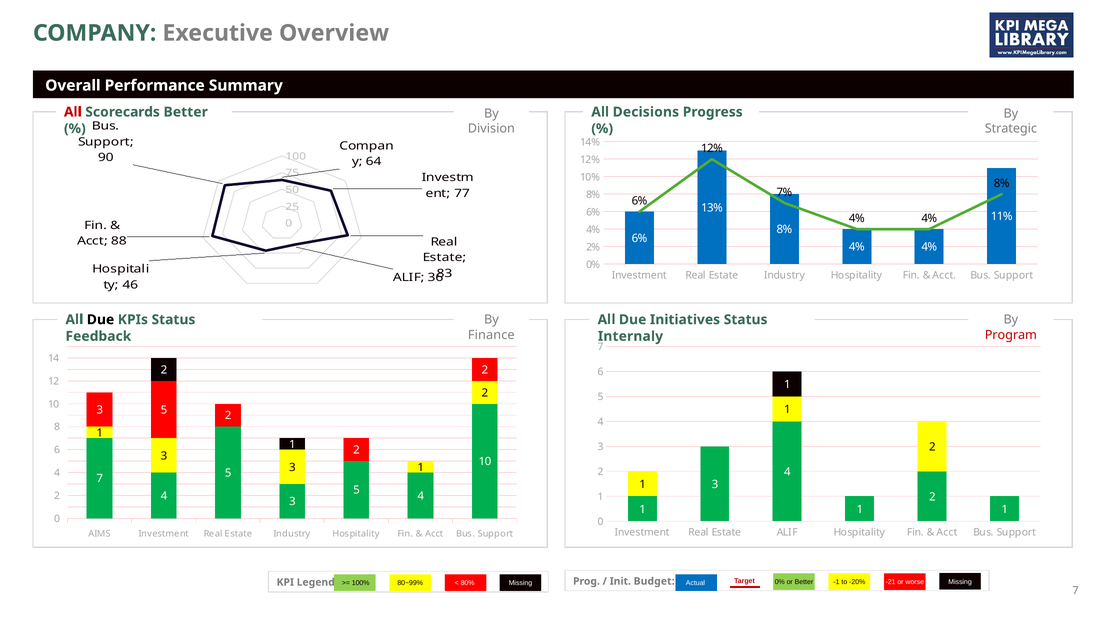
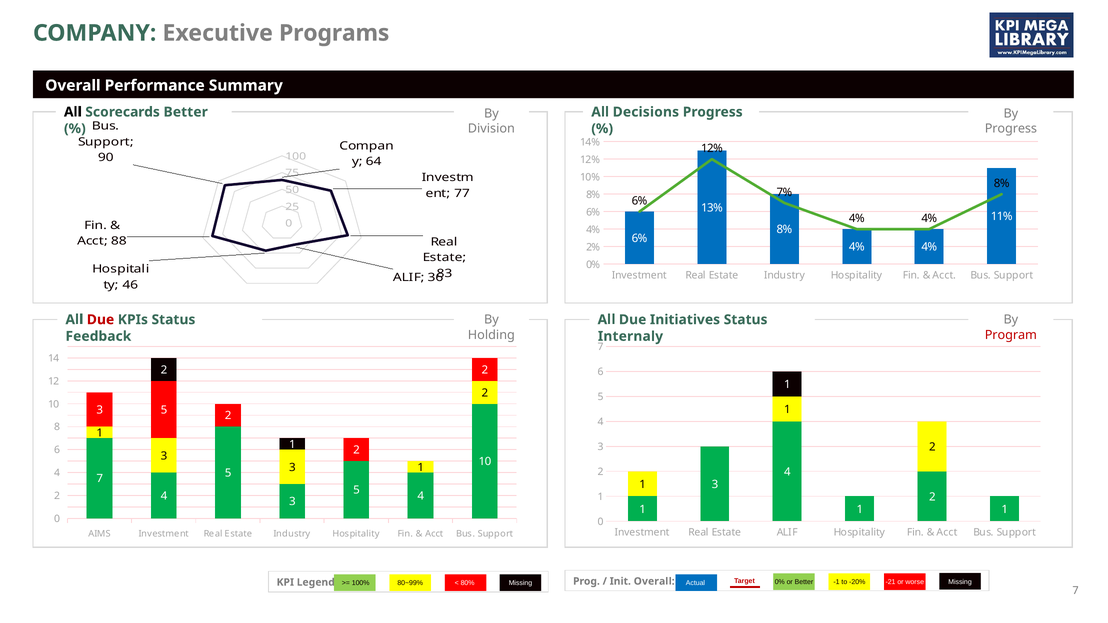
Overview: Overview -> Programs
All at (73, 112) colour: red -> black
Strategic at (1011, 129): Strategic -> Progress
Due at (100, 320) colour: black -> red
Finance: Finance -> Holding
Init Budget: Budget -> Overall
